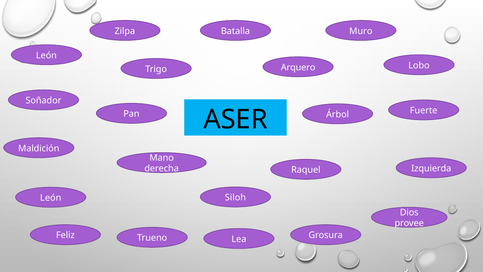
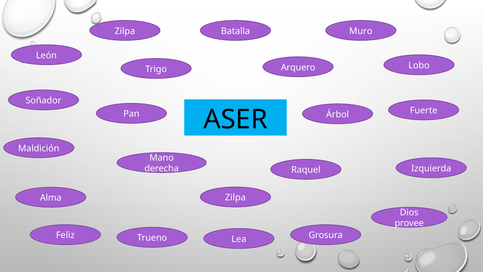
Siloh at (235, 197): Siloh -> Zilpa
León at (51, 198): León -> Alma
